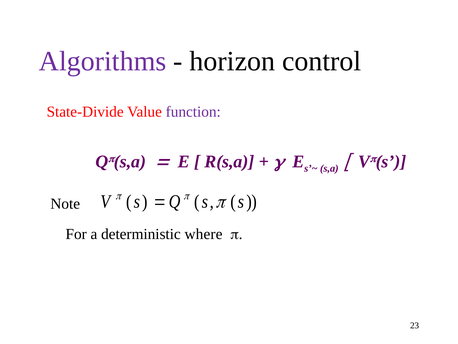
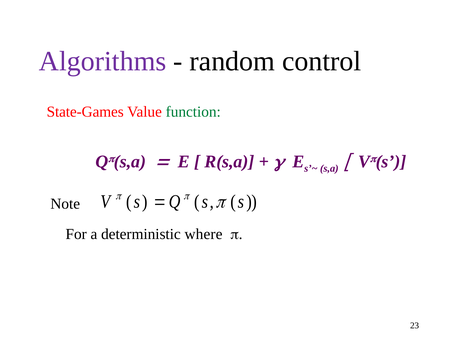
horizon: horizon -> random
State-Divide: State-Divide -> State-Games
function colour: purple -> green
